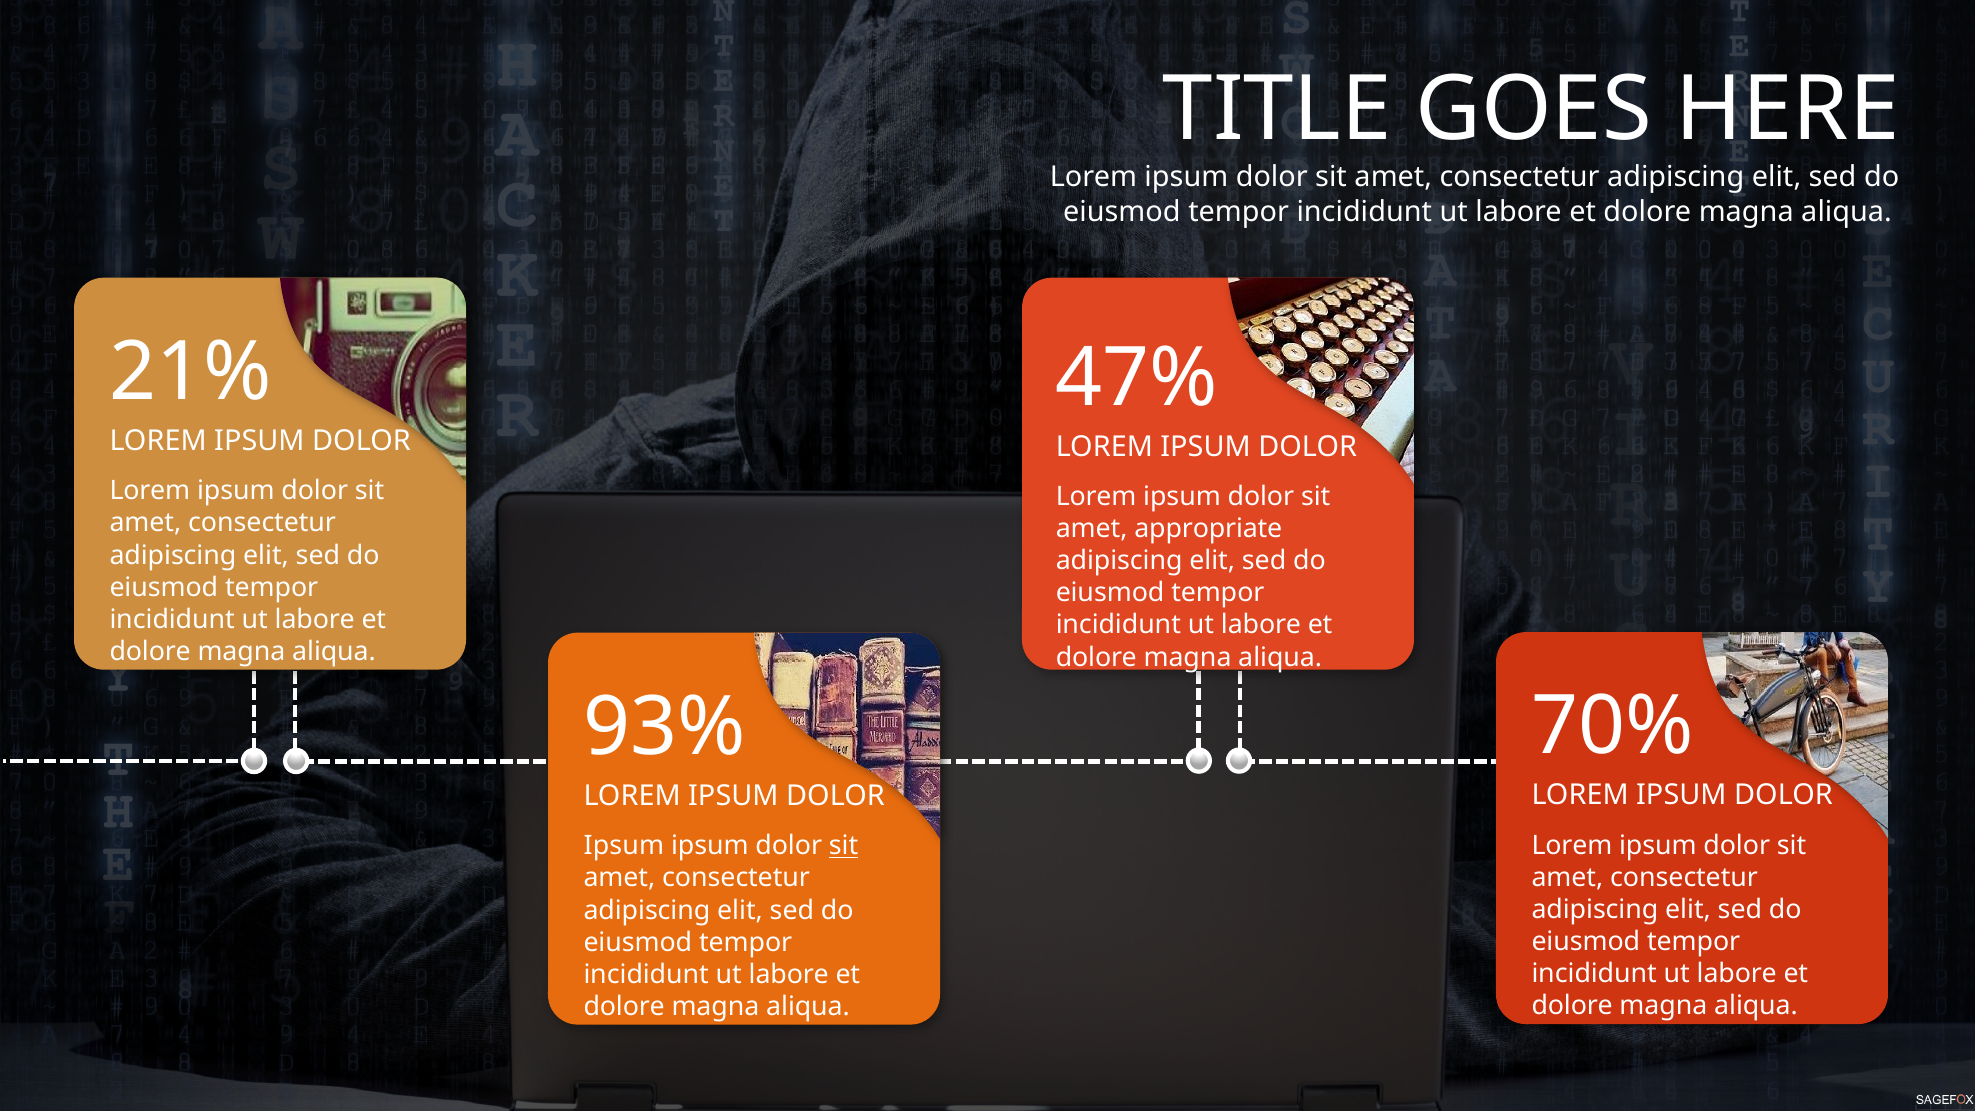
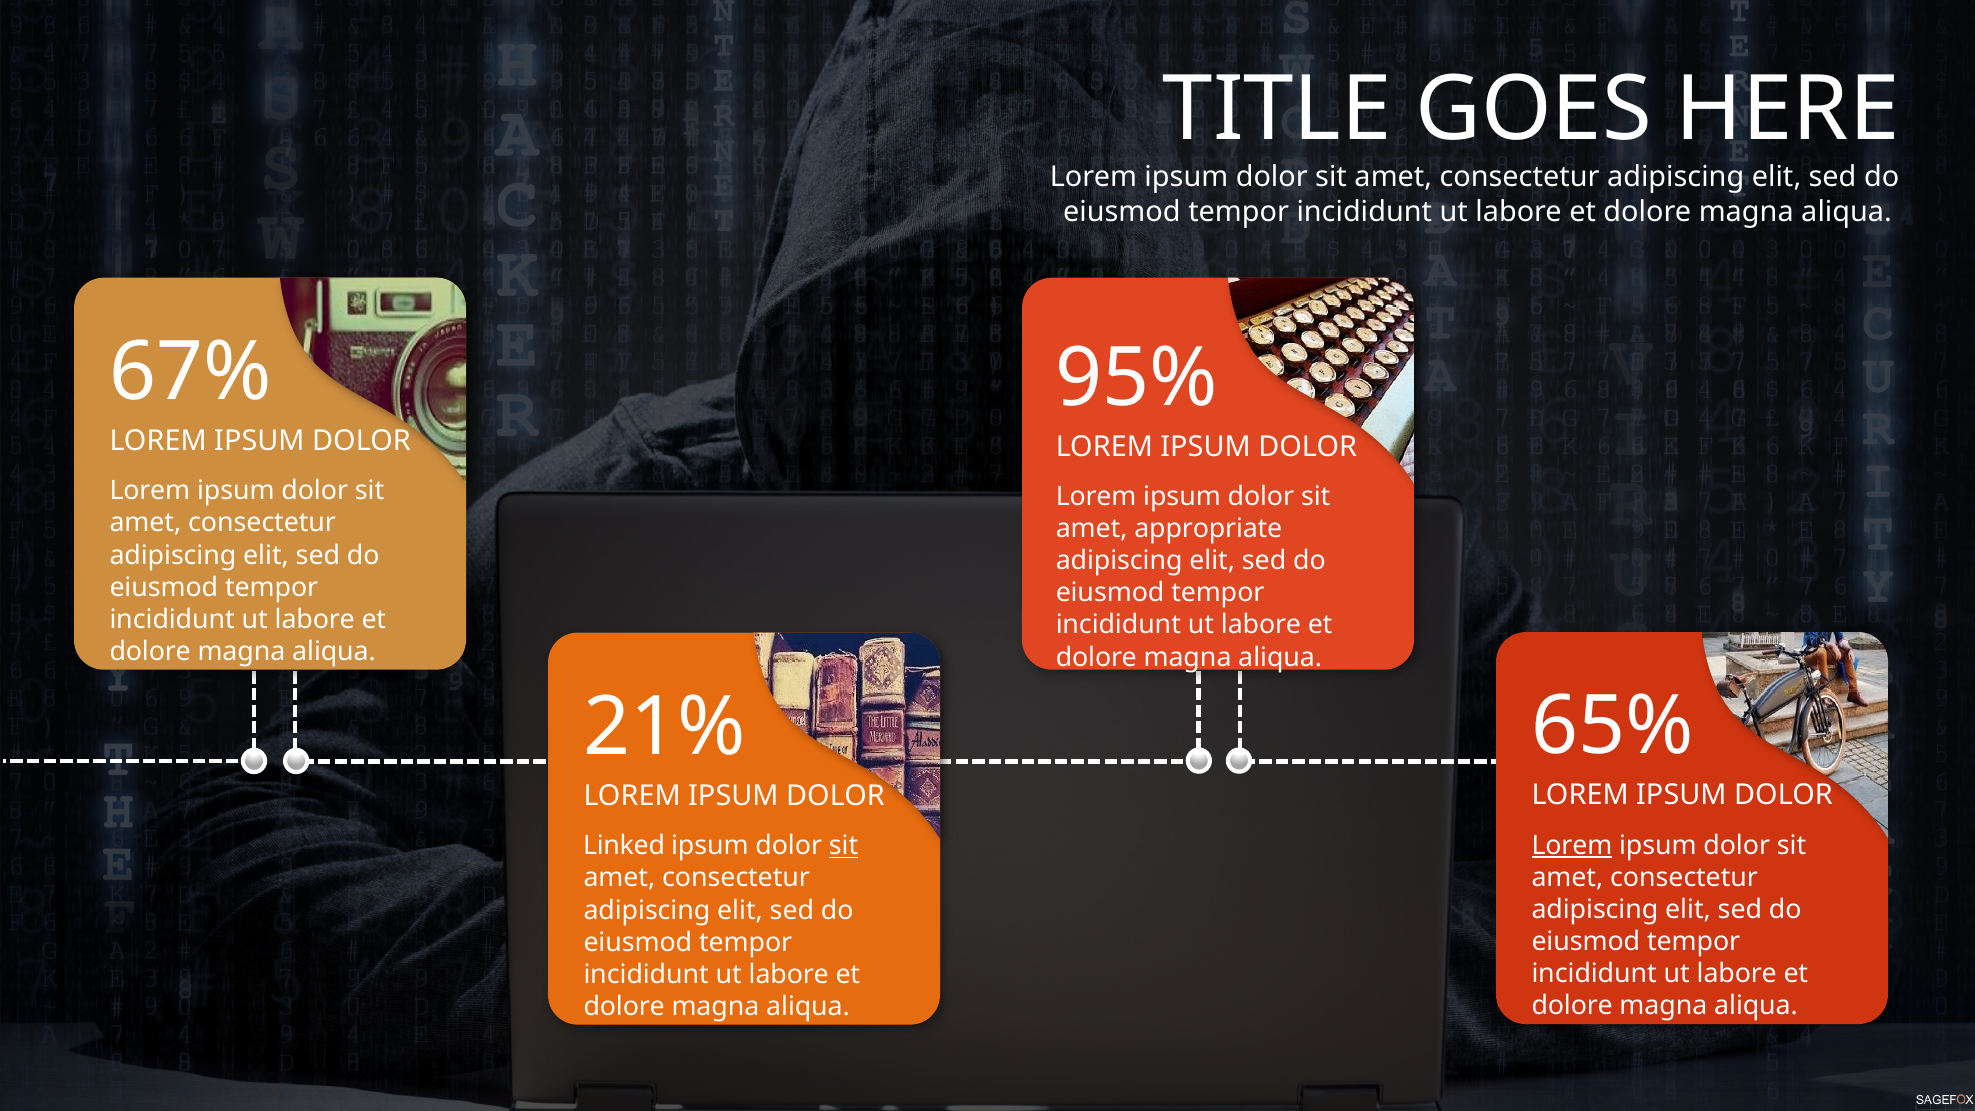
21%: 21% -> 67%
47%: 47% -> 95%
70%: 70% -> 65%
93%: 93% -> 21%
Lorem at (1572, 845) underline: none -> present
Ipsum at (624, 846): Ipsum -> Linked
